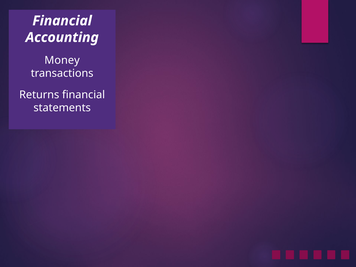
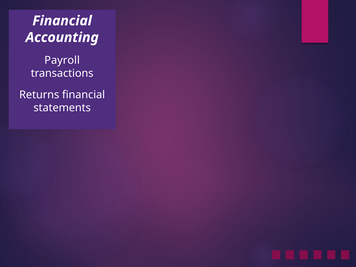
Money: Money -> Payroll
